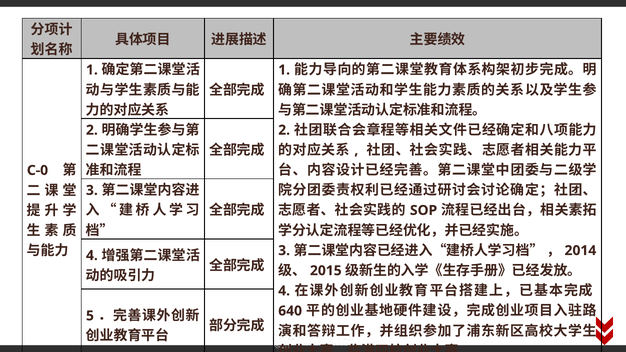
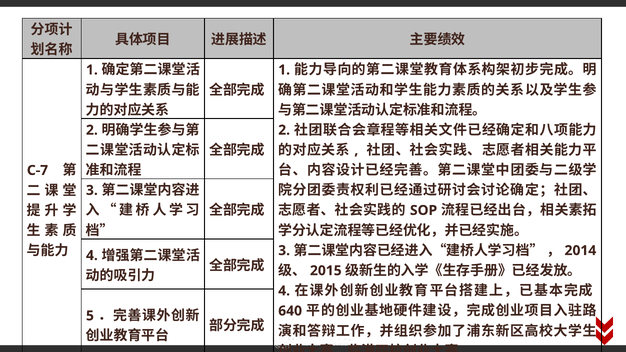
C-0: C-0 -> C-7
